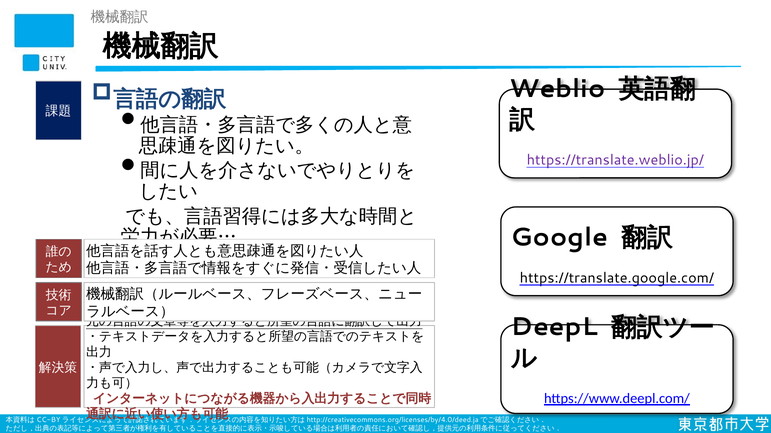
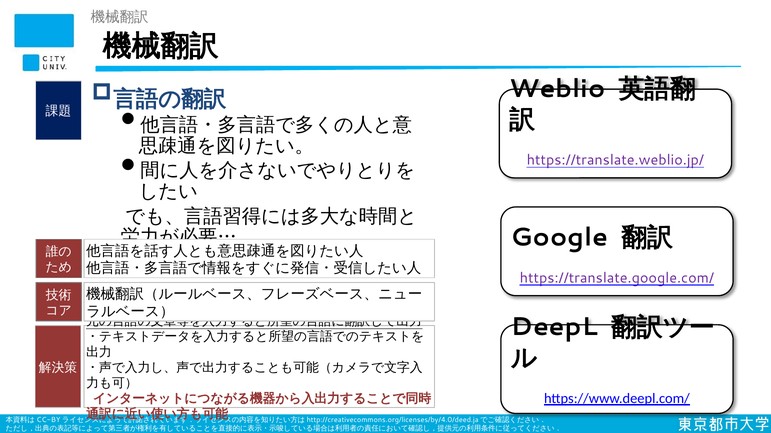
https://translate.google.com/ colour: black -> purple
